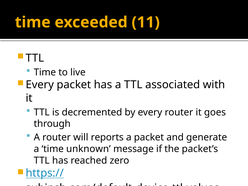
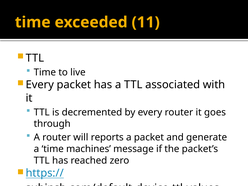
unknown: unknown -> machines
